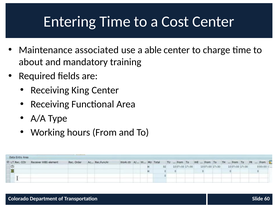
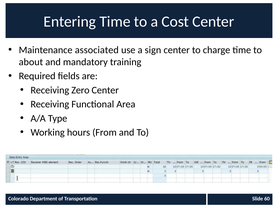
able: able -> sign
King: King -> Zero
